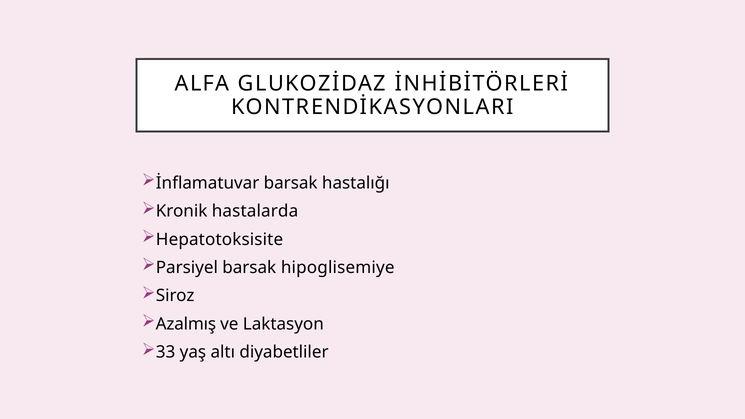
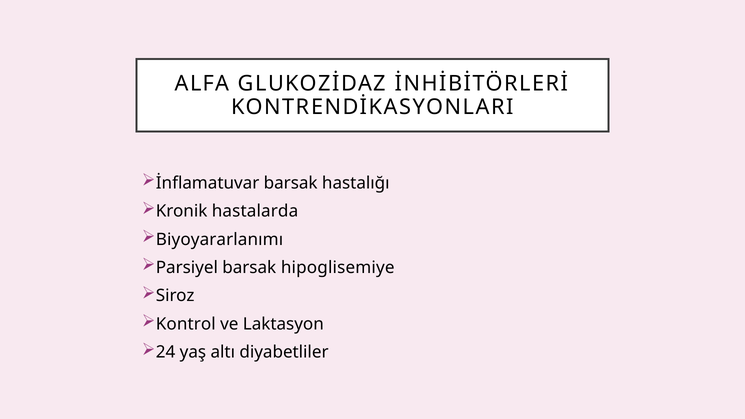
Hepatotoksisite: Hepatotoksisite -> Biyoyararlanımı
Azalmış: Azalmış -> Kontrol
33: 33 -> 24
